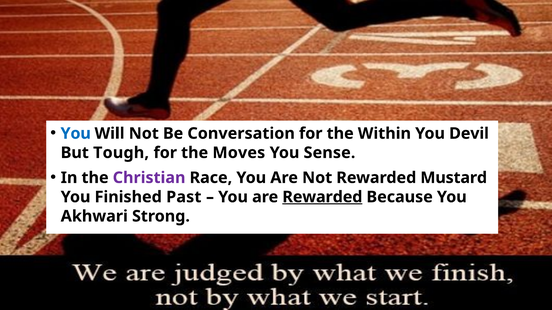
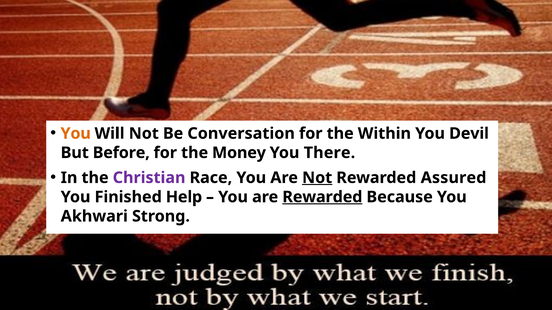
You at (76, 134) colour: blue -> orange
Tough: Tough -> Before
Moves: Moves -> Money
Sense: Sense -> There
Not at (317, 178) underline: none -> present
Mustard: Mustard -> Assured
Past: Past -> Help
